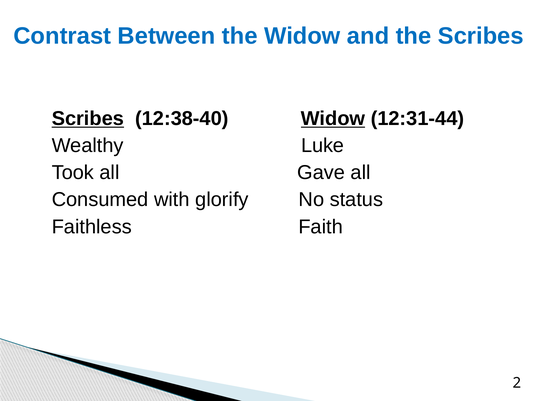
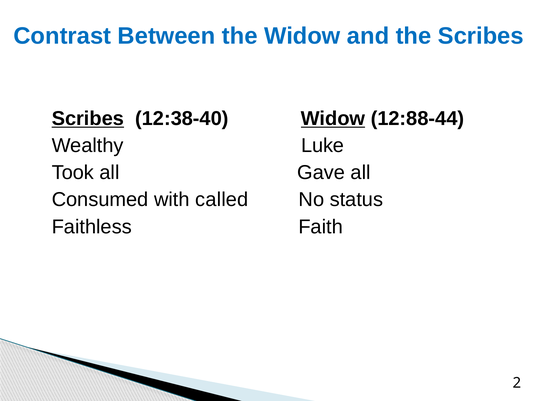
12:31-44: 12:31-44 -> 12:88-44
glorify: glorify -> called
